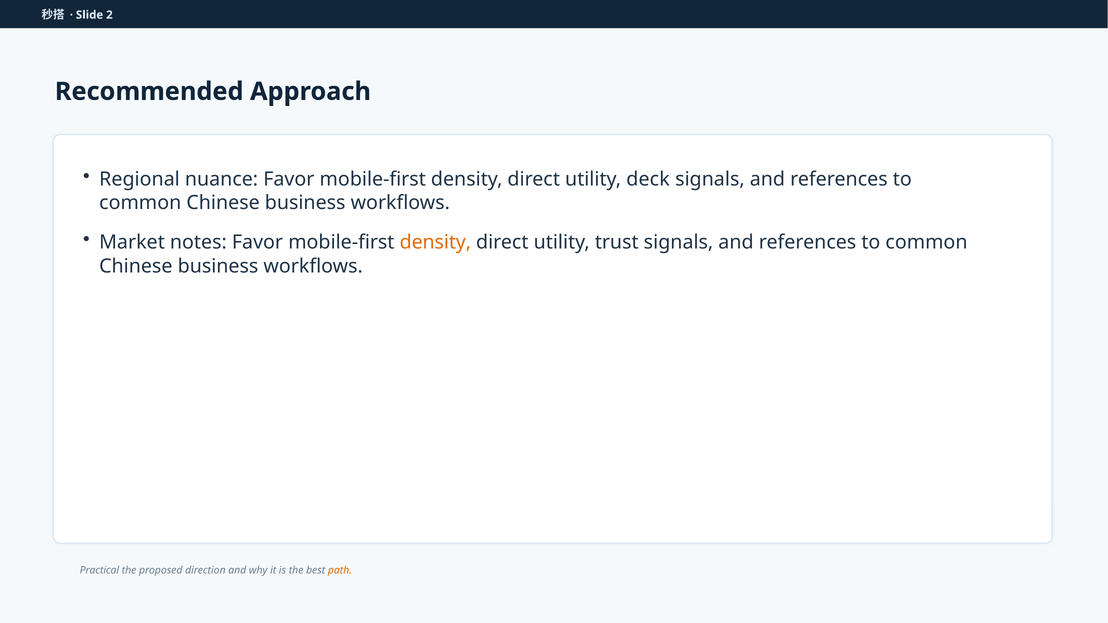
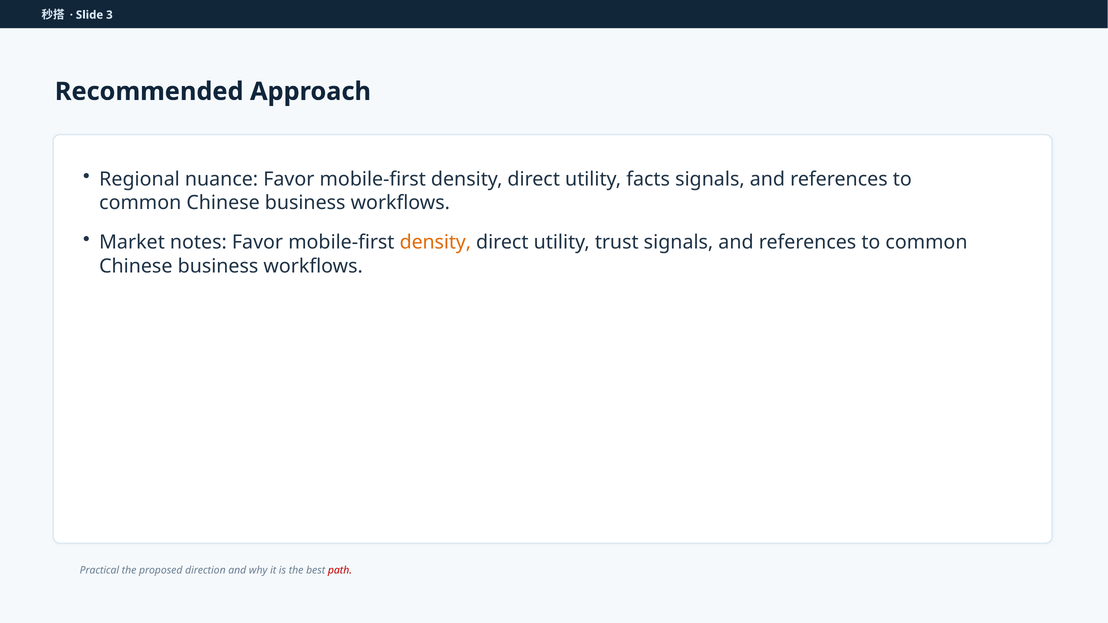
2: 2 -> 3
deck: deck -> facts
path colour: orange -> red
